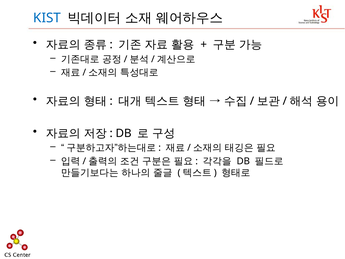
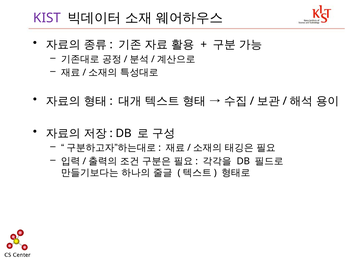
KIST colour: blue -> purple
